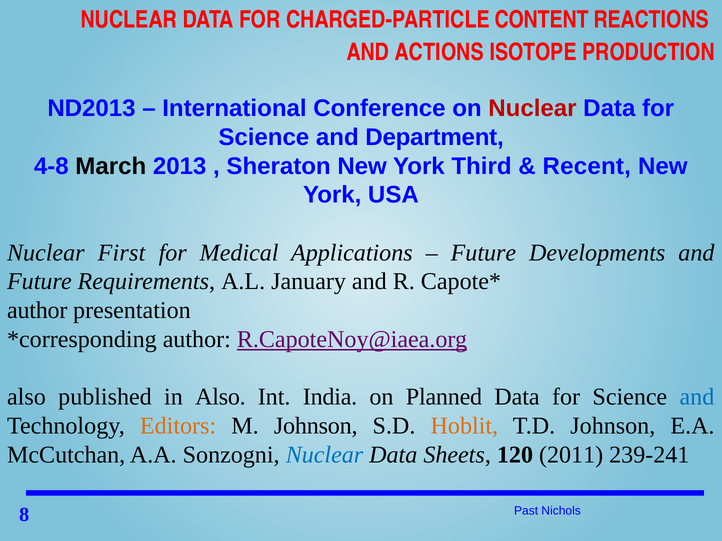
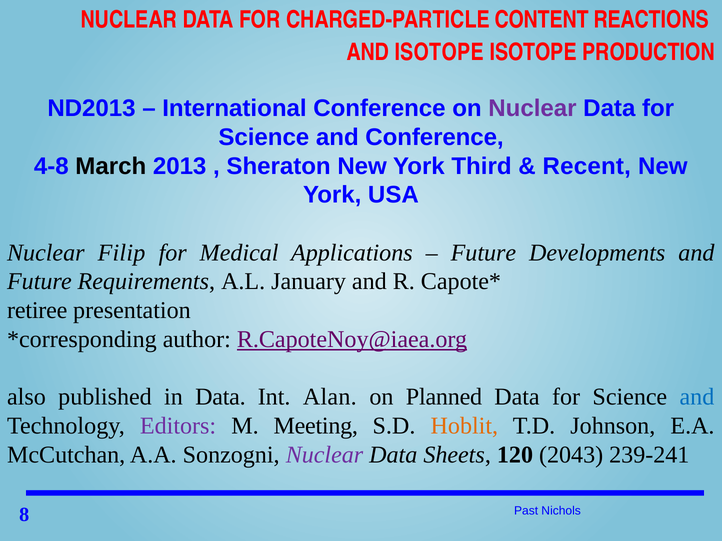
AND ACTIONS: ACTIONS -> ISOTOPE
Nuclear at (532, 108) colour: red -> purple
and Department: Department -> Conference
First: First -> Filip
author at (37, 311): author -> retiree
in Also: Also -> Data
India: India -> Alan
Editors colour: orange -> purple
M Johnson: Johnson -> Meeting
Nuclear at (324, 455) colour: blue -> purple
2011: 2011 -> 2043
